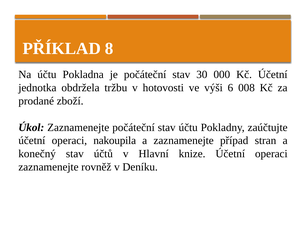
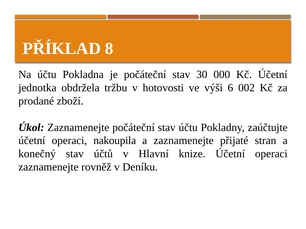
008: 008 -> 002
případ: případ -> přijaté
